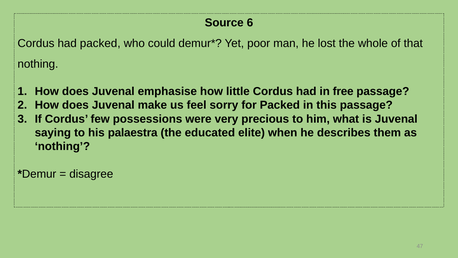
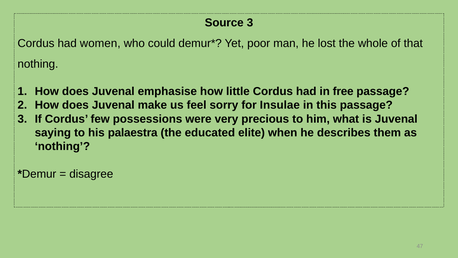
Source 6: 6 -> 3
had packed: packed -> women
for Packed: Packed -> Insulae
